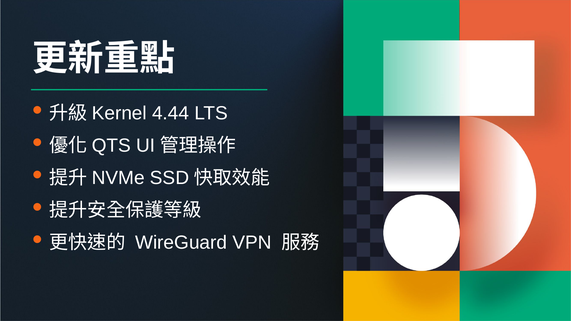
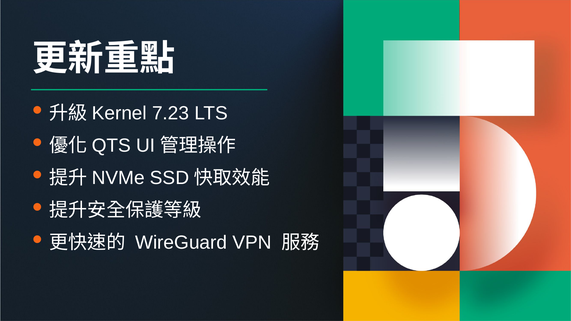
4.44: 4.44 -> 7.23
